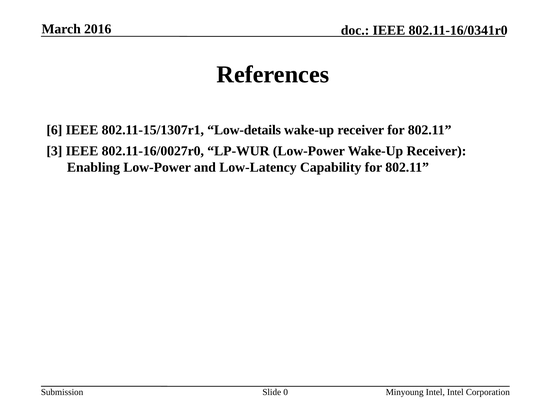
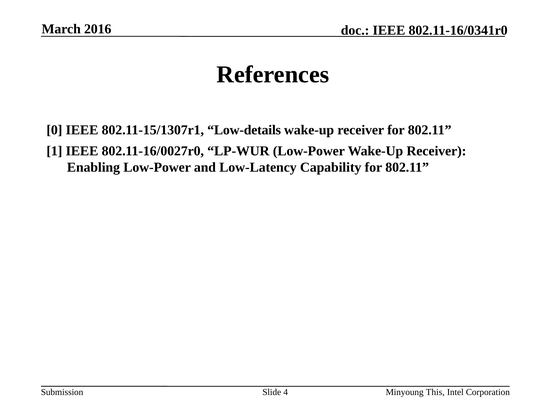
6: 6 -> 0
3: 3 -> 1
0: 0 -> 4
Minyoung Intel: Intel -> This
